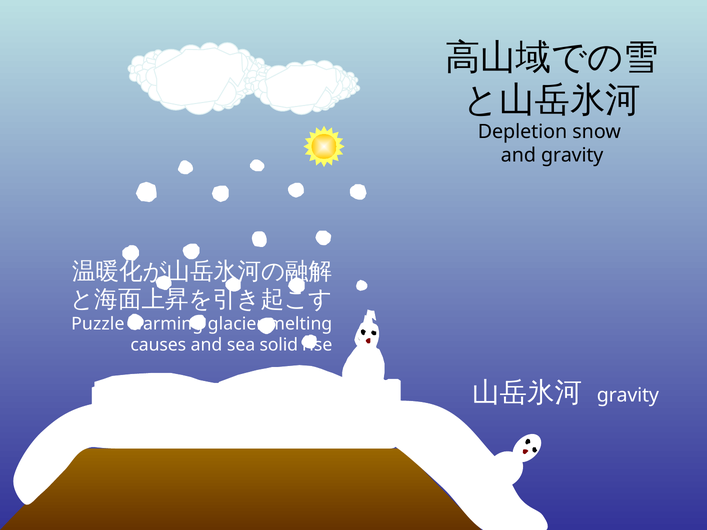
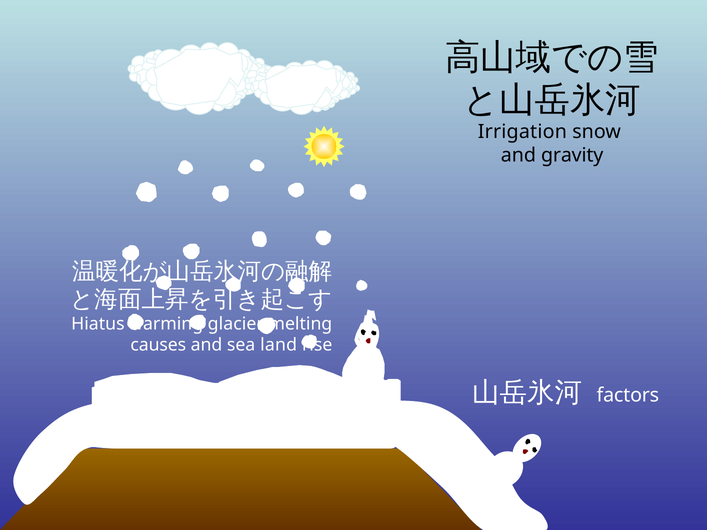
Depletion: Depletion -> Irrigation
Puzzle: Puzzle -> Hiatus
solid: solid -> land
gravity at (628, 395): gravity -> factors
